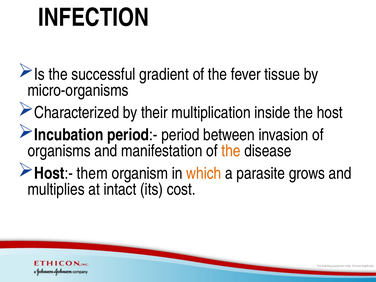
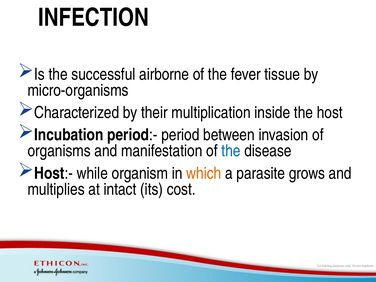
gradient: gradient -> airborne
the at (231, 151) colour: orange -> blue
them: them -> while
